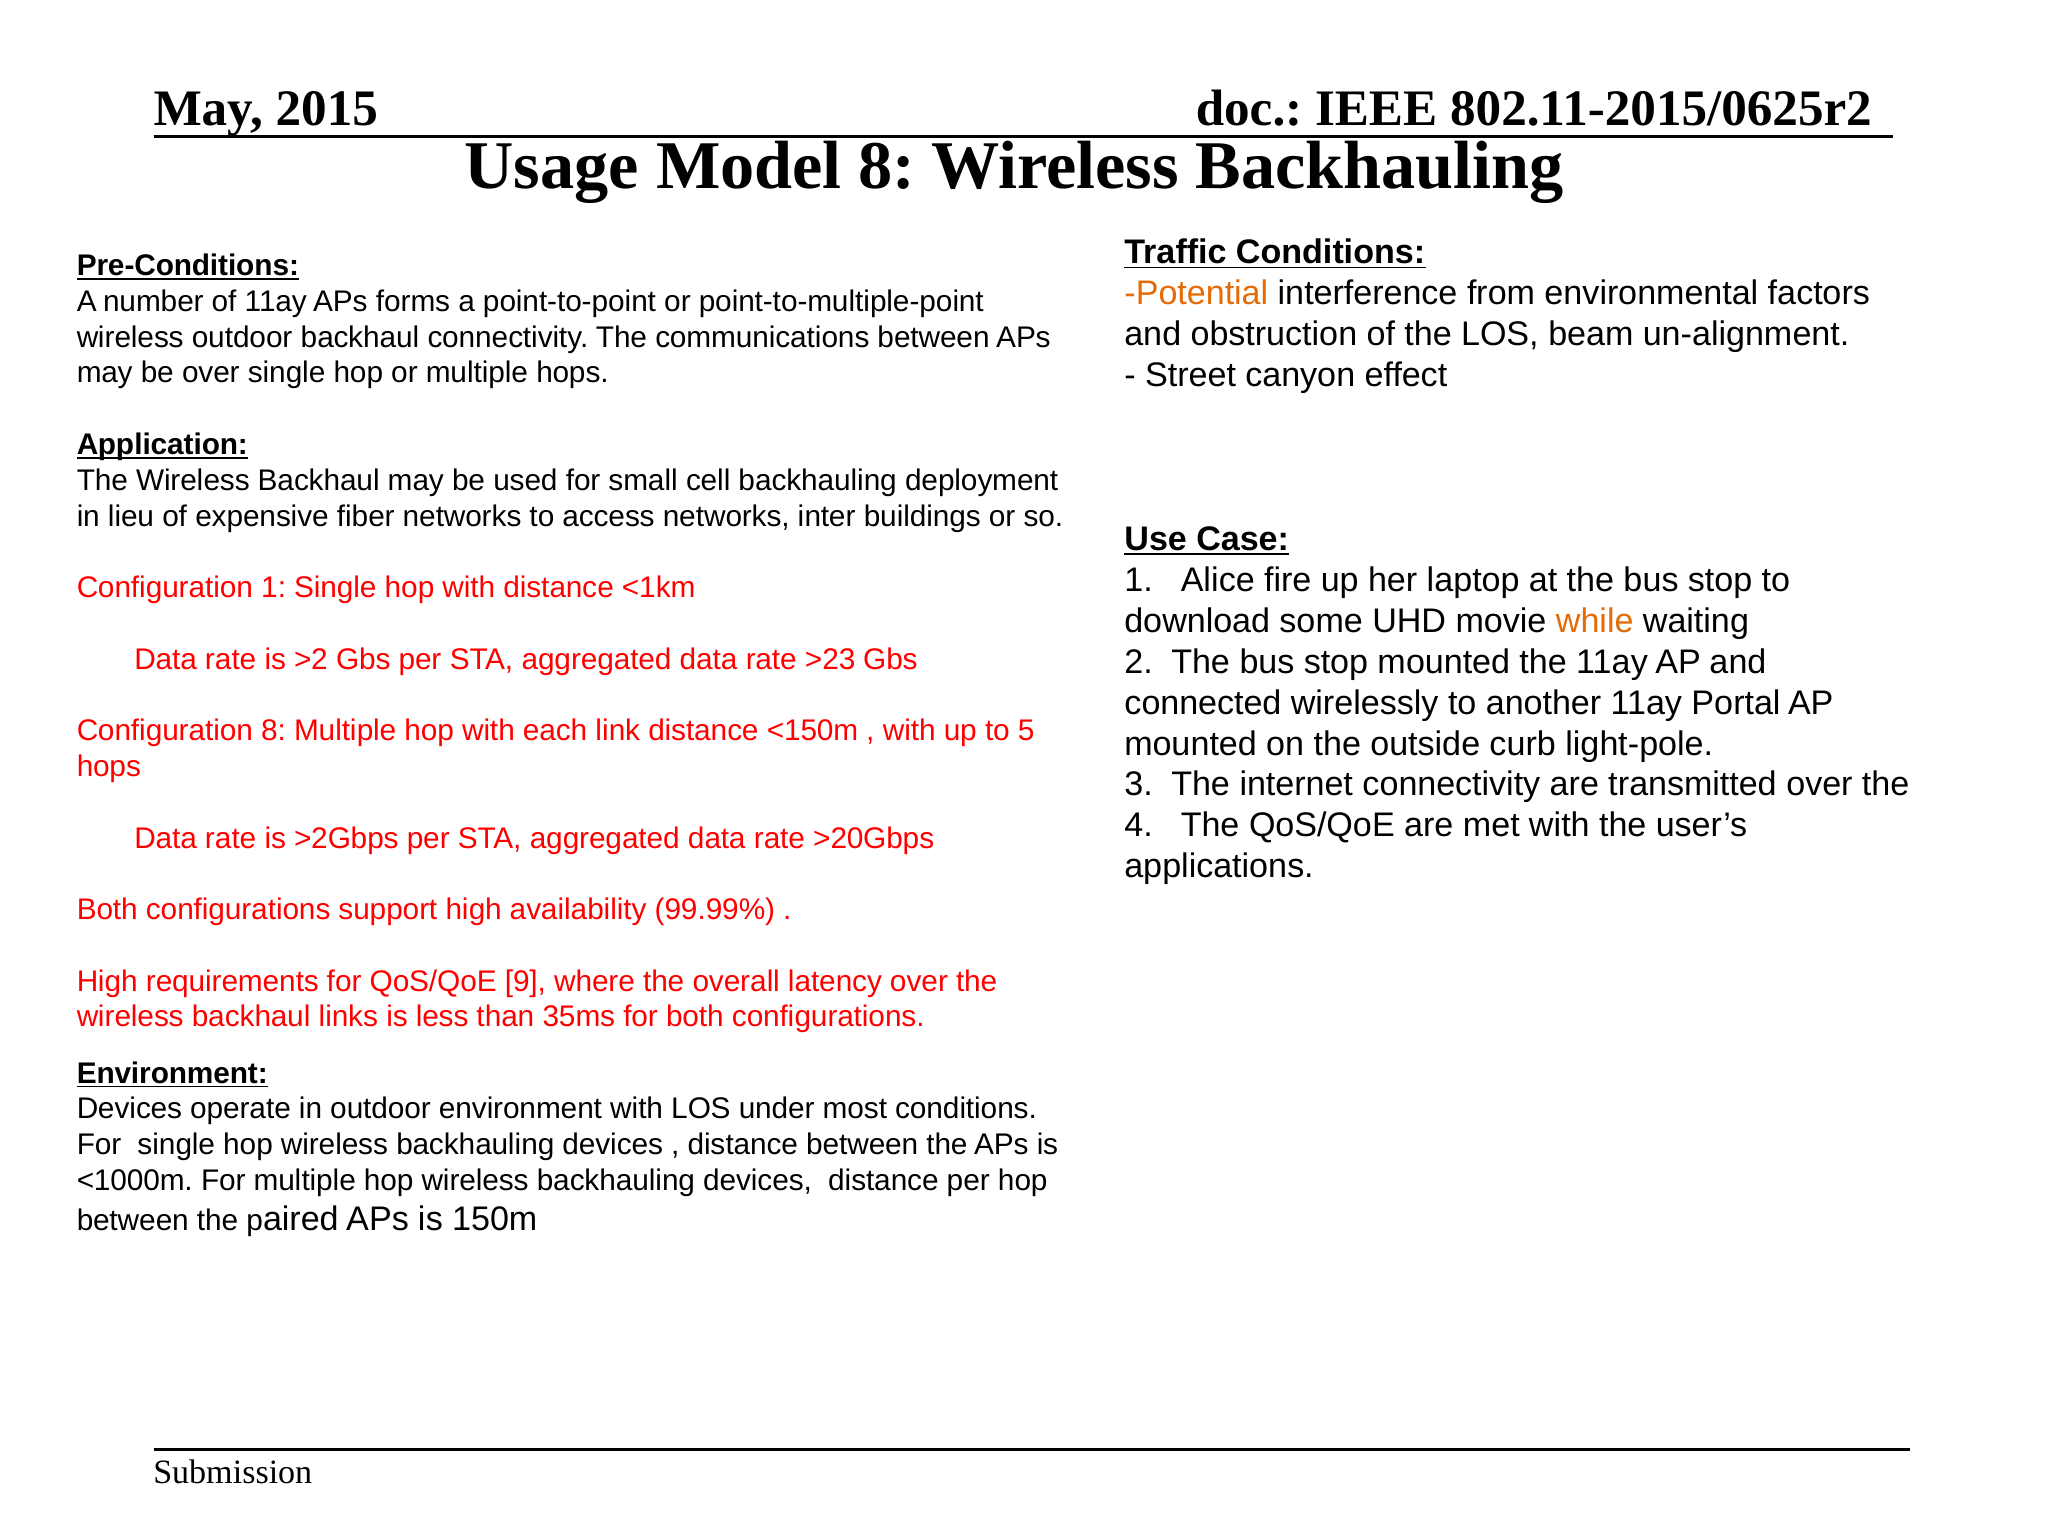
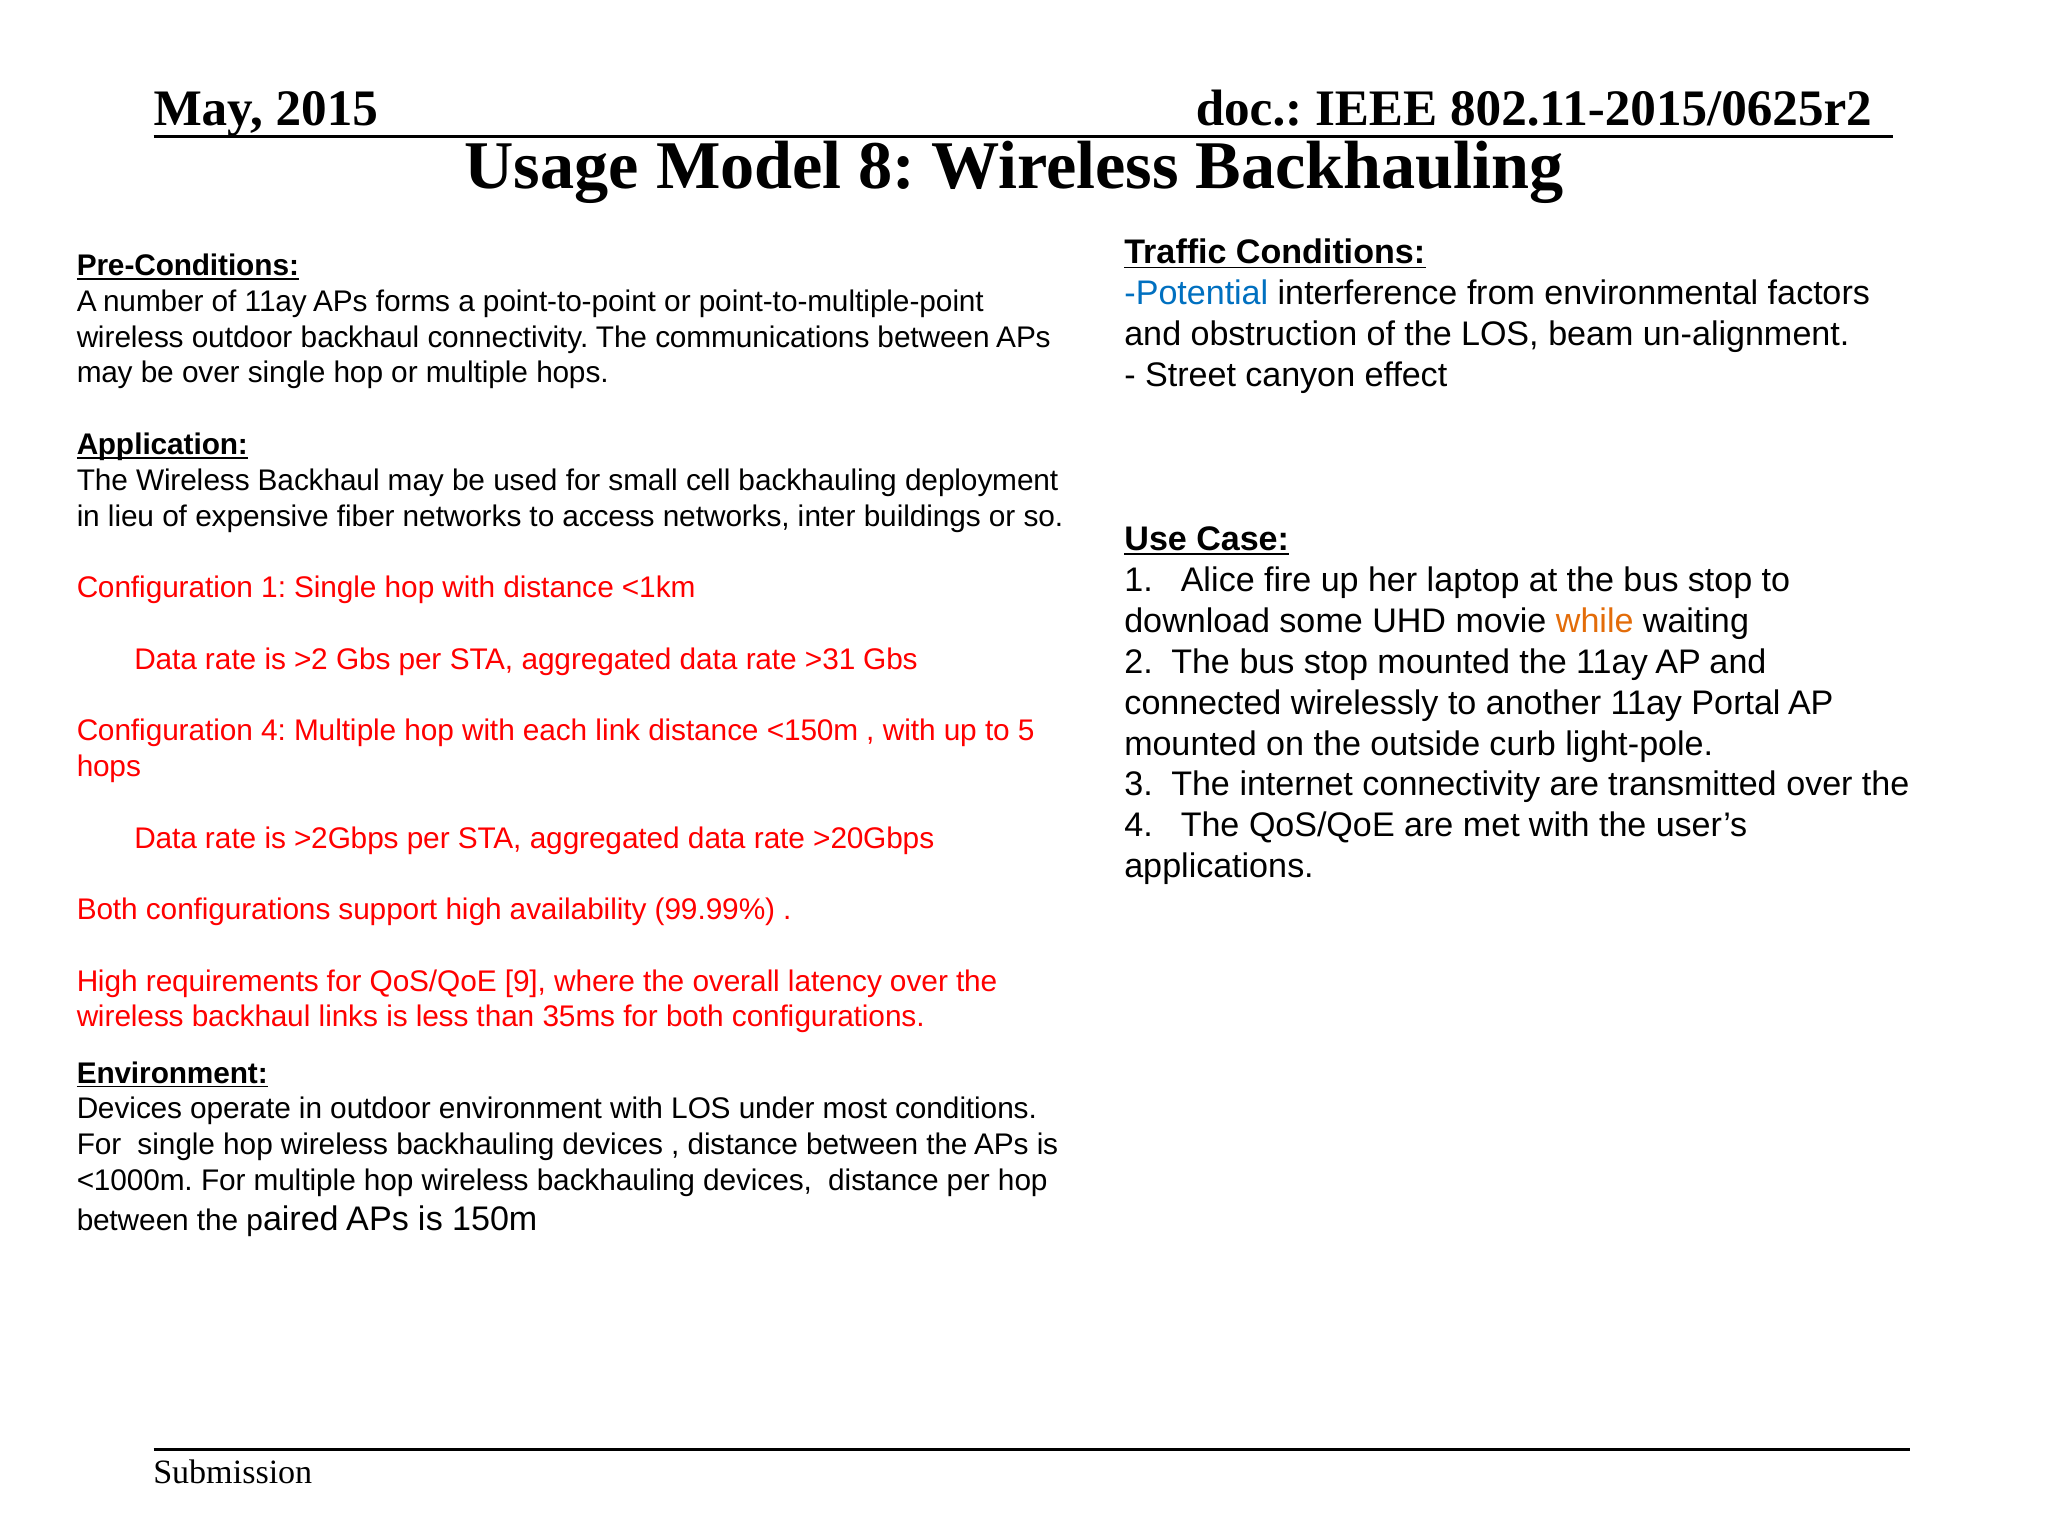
Potential colour: orange -> blue
>23: >23 -> >31
Configuration 8: 8 -> 4
